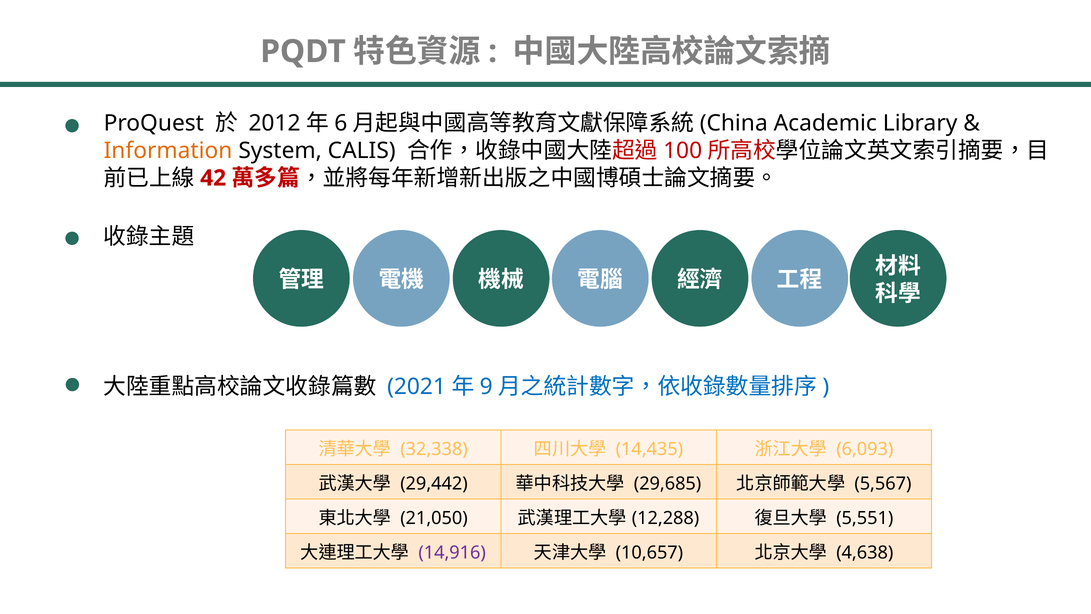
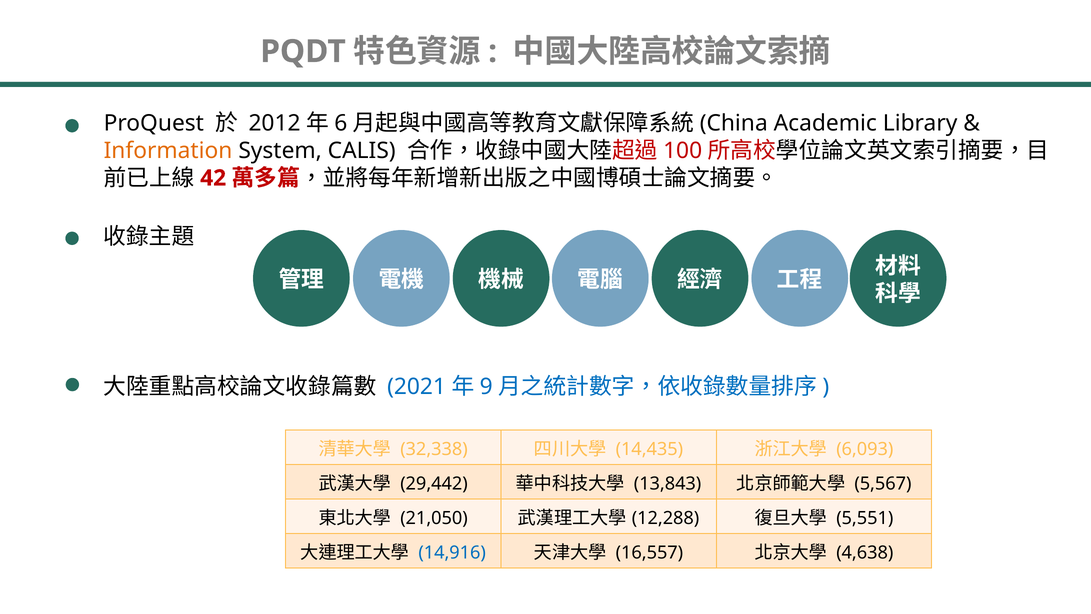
29,685: 29,685 -> 13,843
14,916 colour: purple -> blue
10,657: 10,657 -> 16,557
